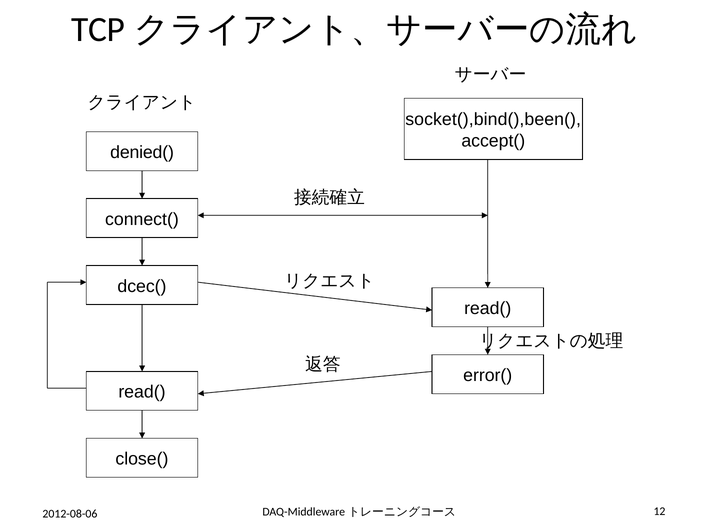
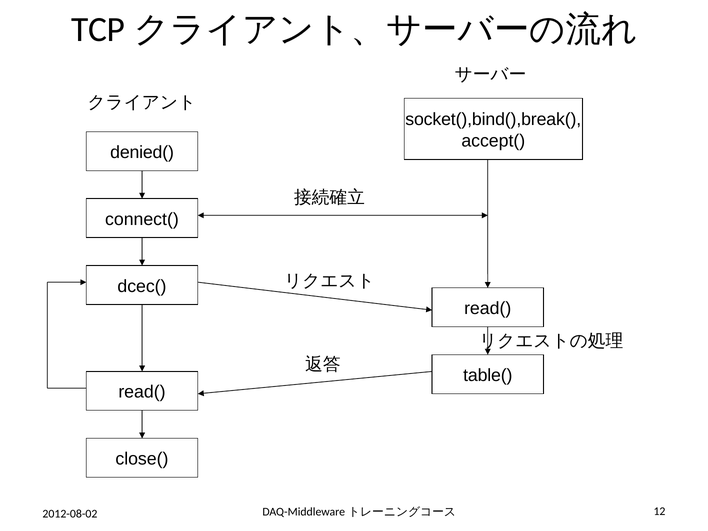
socket(),bind(),been(: socket(),bind(),been( -> socket(),bind(),break(
error(: error( -> table(
2012-08-06: 2012-08-06 -> 2012-08-02
